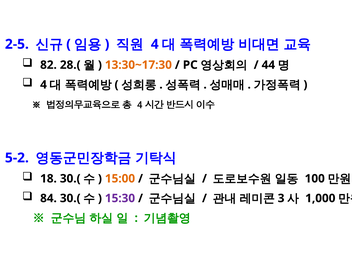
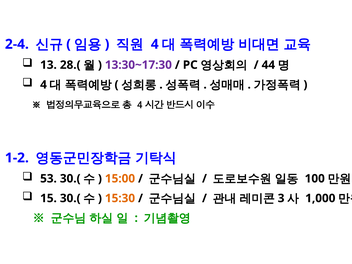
2-5: 2-5 -> 2-4
82: 82 -> 13
13:30~17:30 colour: orange -> purple
5-2: 5-2 -> 1-2
18: 18 -> 53
84: 84 -> 15
15:30 colour: purple -> orange
